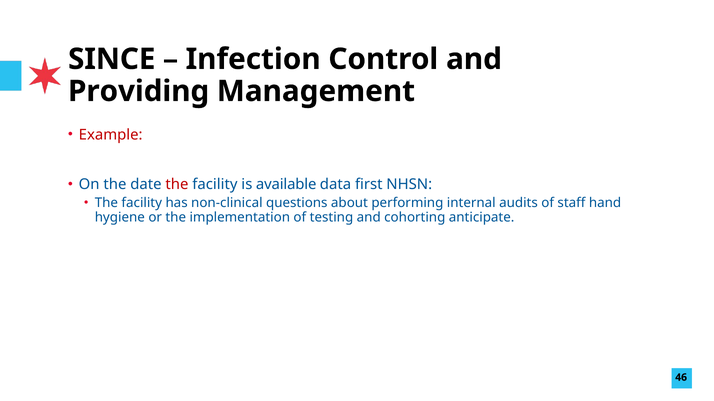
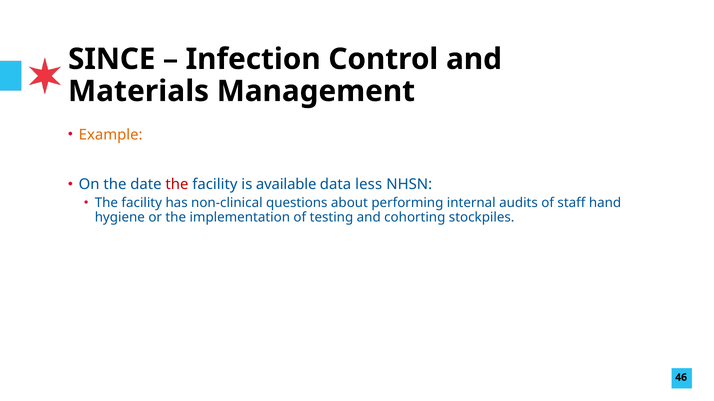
Providing: Providing -> Materials
Example colour: red -> orange
first: first -> less
anticipate: anticipate -> stockpiles
